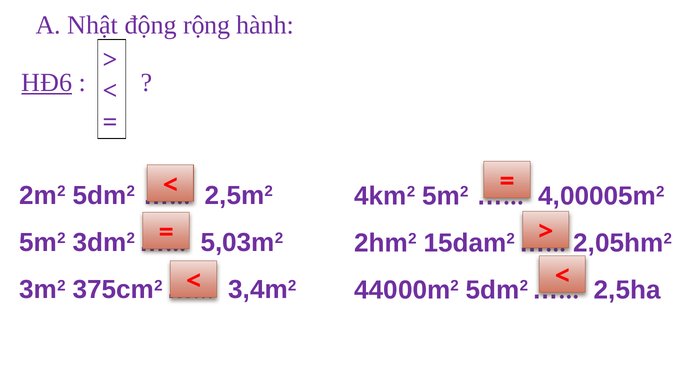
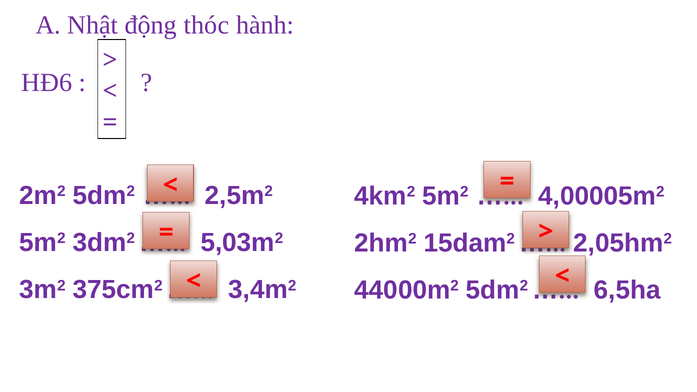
rộng: rộng -> thóc
HĐ6 underline: present -> none
2,5ha: 2,5ha -> 6,5ha
